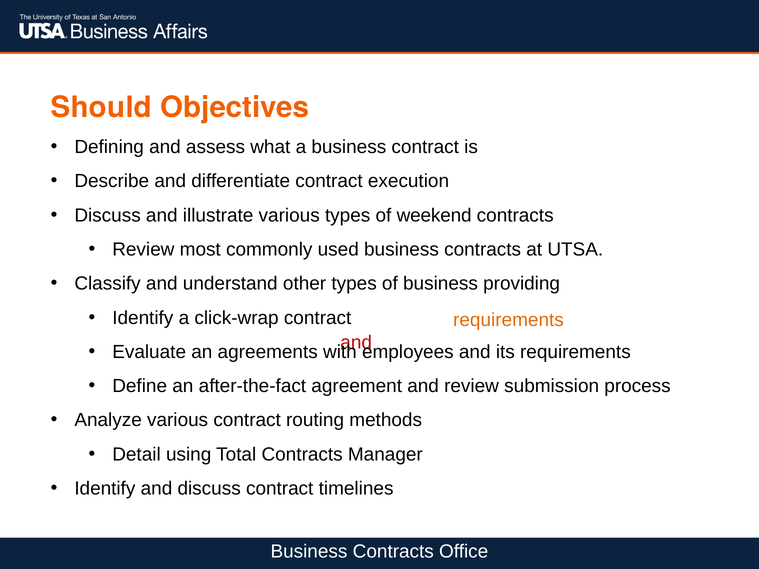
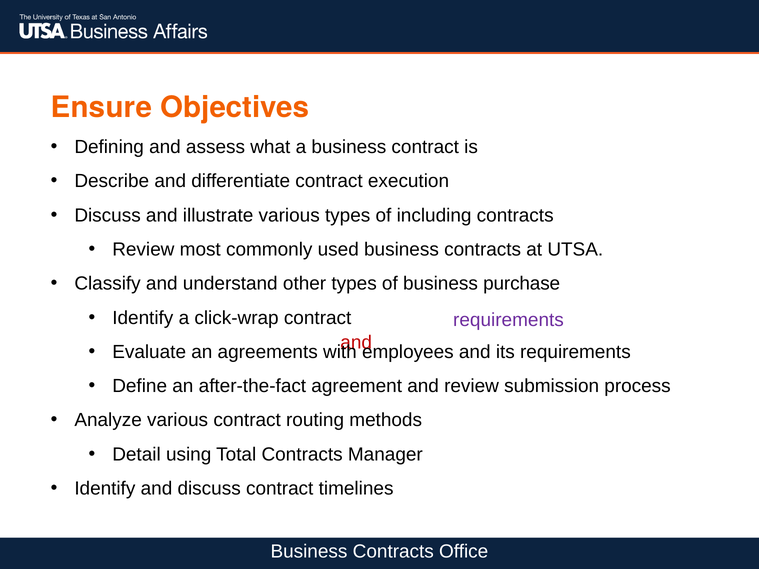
Should: Should -> Ensure
weekend: weekend -> including
providing: providing -> purchase
requirements at (508, 320) colour: orange -> purple
